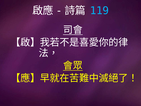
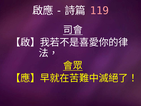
119 colour: light blue -> pink
